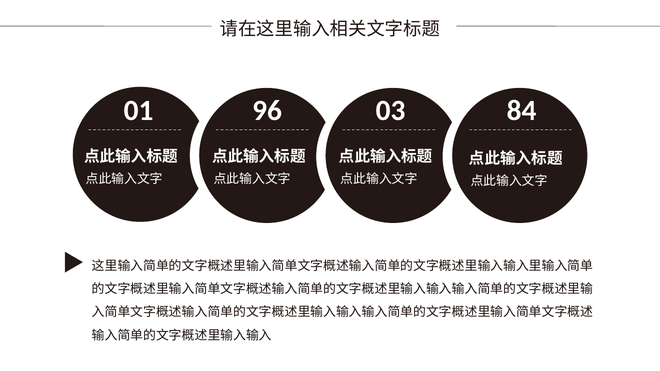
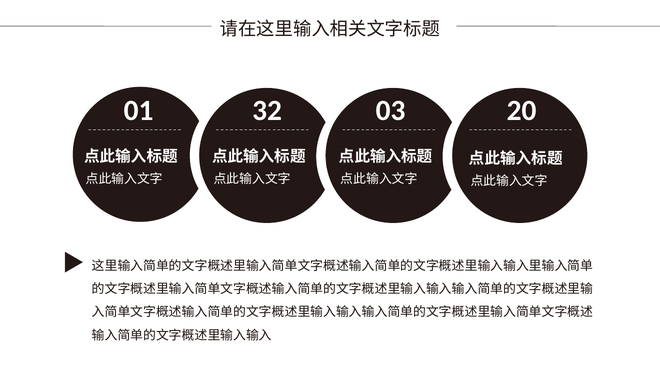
96: 96 -> 32
84: 84 -> 20
